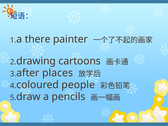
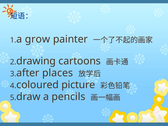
there: there -> grow
people: people -> picture
